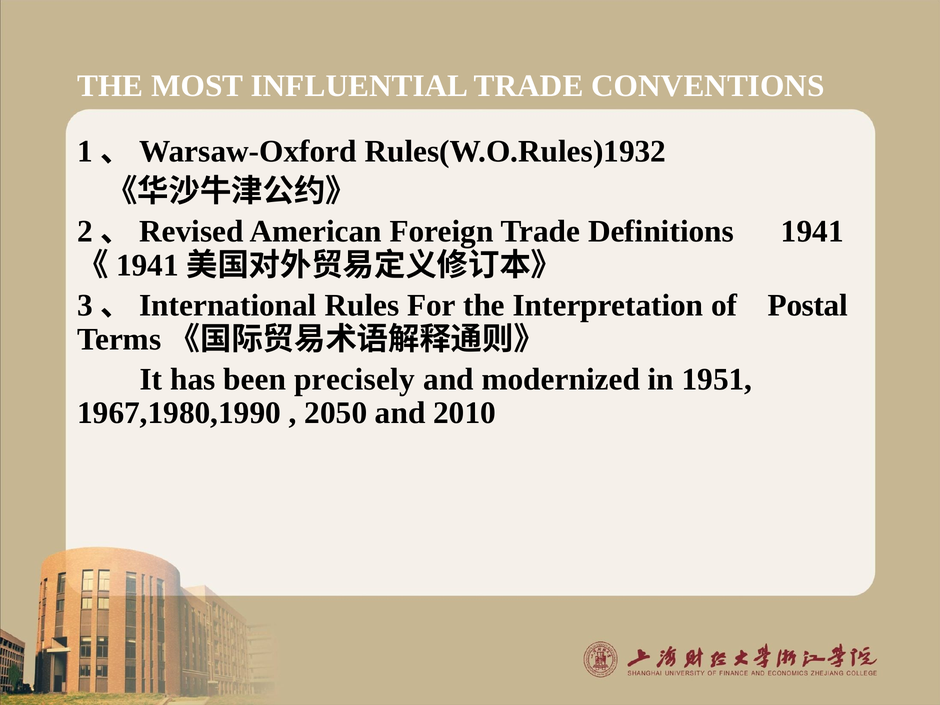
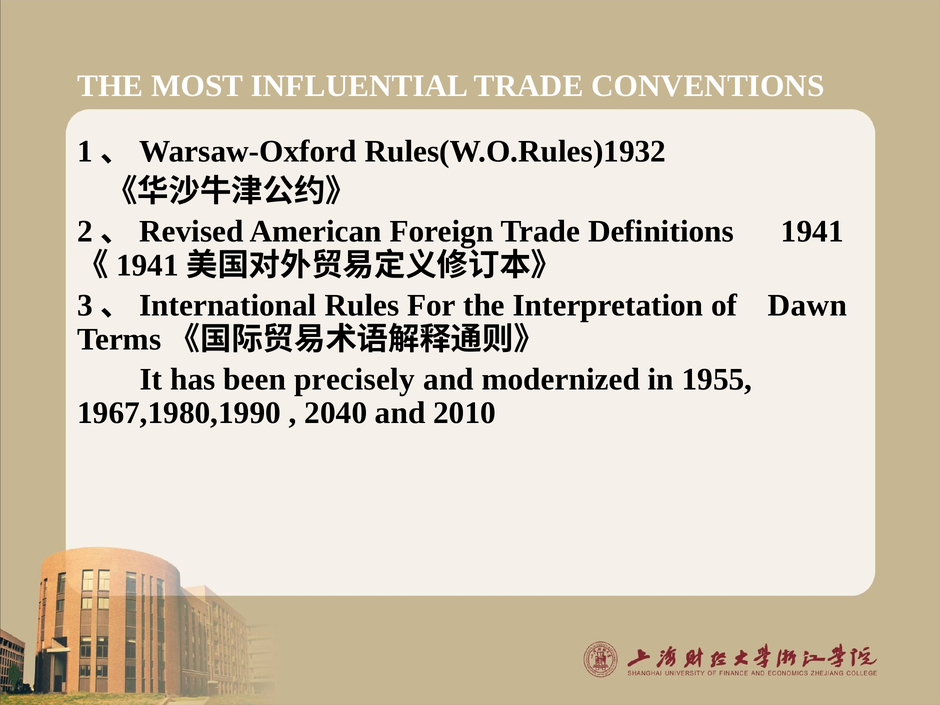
Postal: Postal -> Dawn
1951: 1951 -> 1955
2050: 2050 -> 2040
